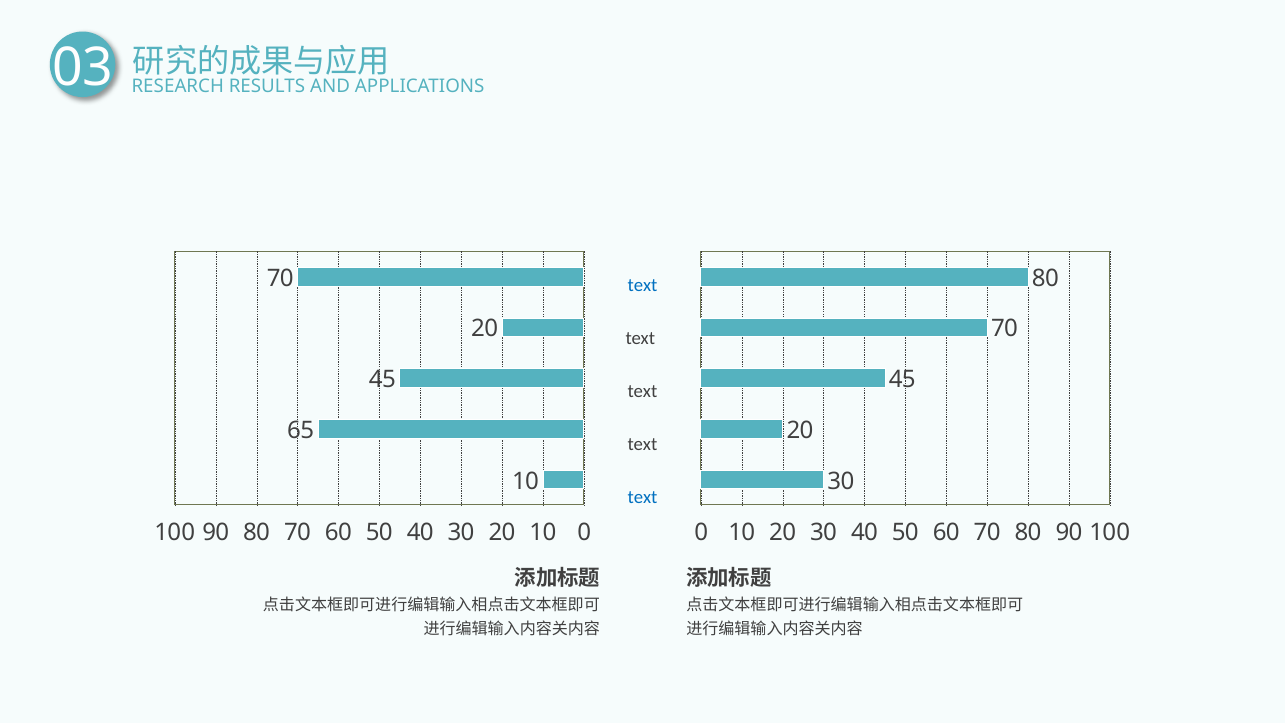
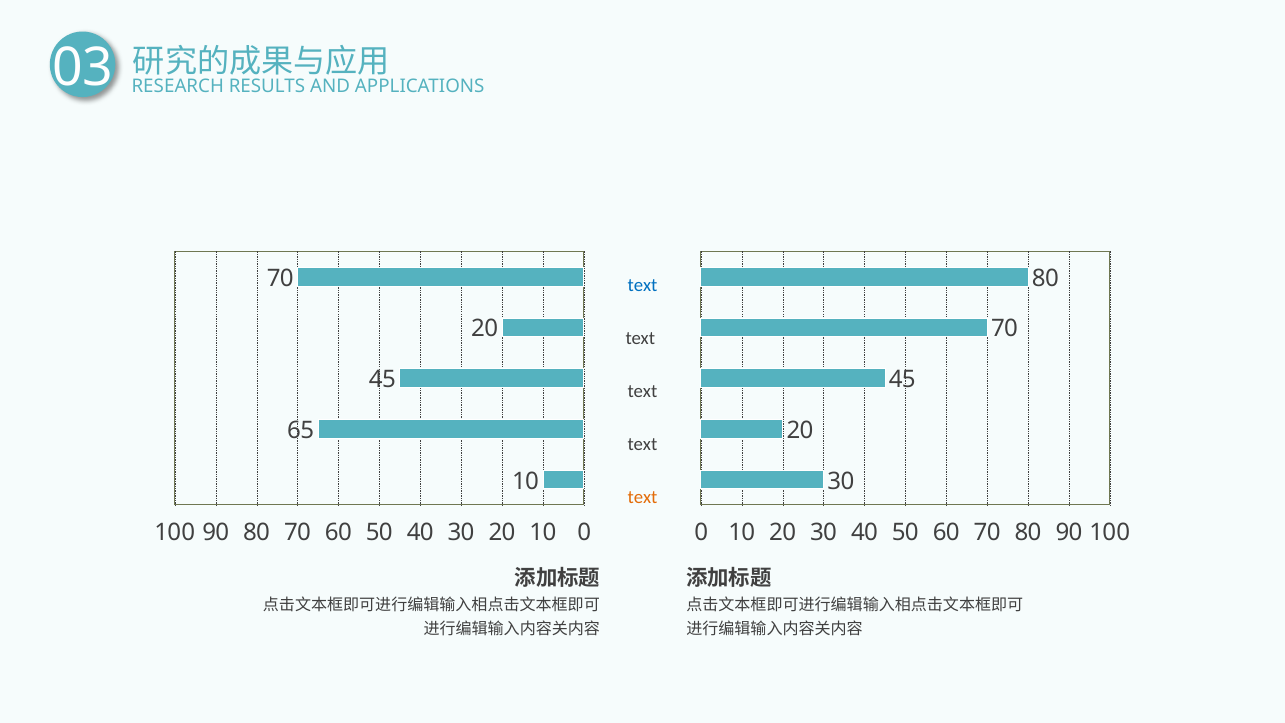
text at (643, 497) colour: blue -> orange
